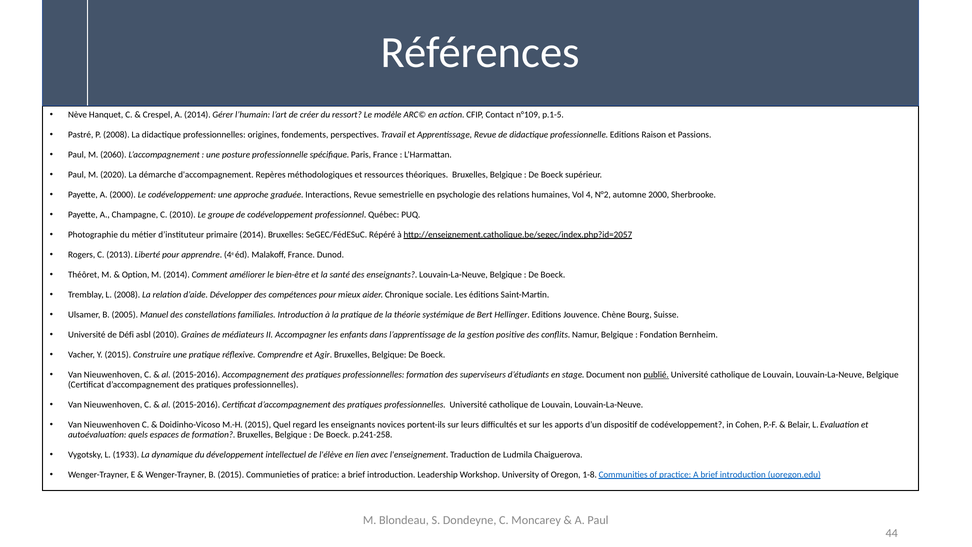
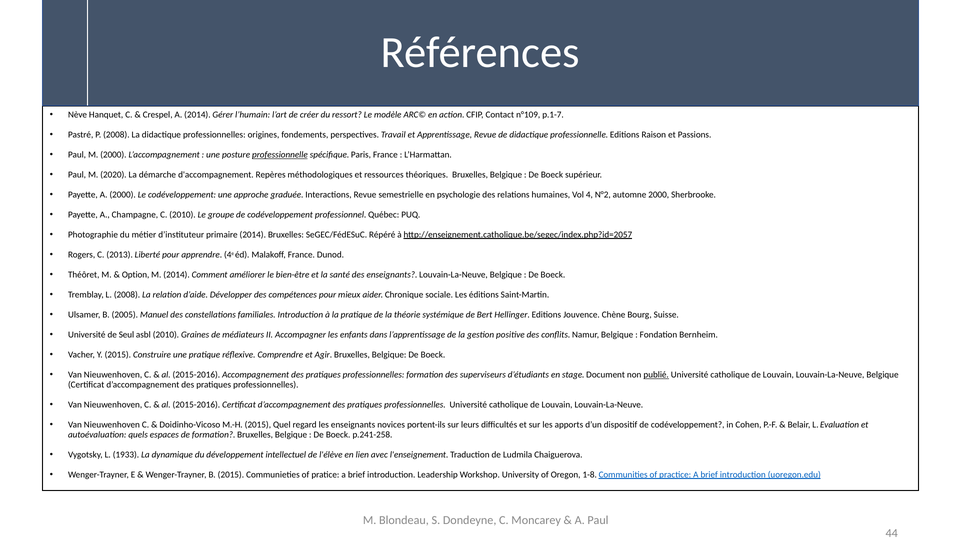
p.1-5: p.1-5 -> p.1-7
M 2060: 2060 -> 2000
professionnelle at (280, 155) underline: none -> present
Défi: Défi -> Seul
